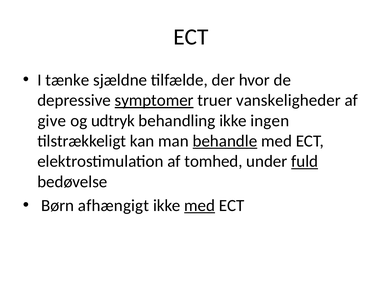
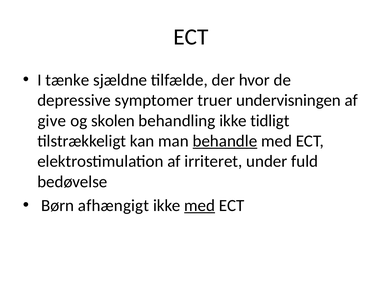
symptomer underline: present -> none
vanskeligheder: vanskeligheder -> undervisningen
udtryk: udtryk -> skolen
ingen: ingen -> tidligt
tomhed: tomhed -> irriteret
fuld underline: present -> none
